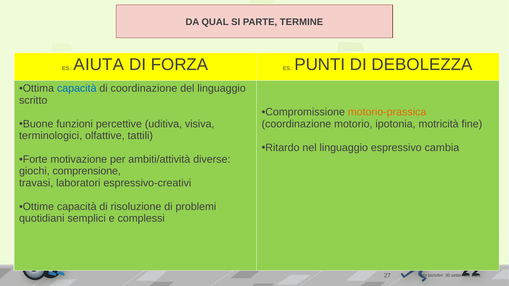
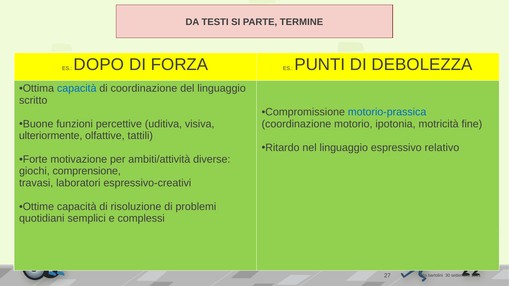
QUAL: QUAL -> TESTI
AIUTA: AIUTA -> DOPO
motorio-prassica colour: orange -> blue
terminologici: terminologici -> ulteriormente
cambia: cambia -> relativo
